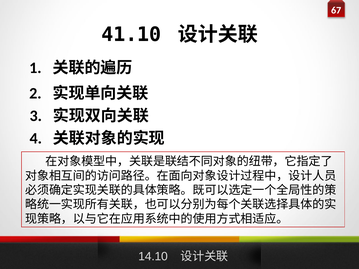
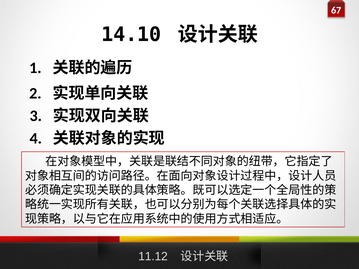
41.10: 41.10 -> 14.10
14.10: 14.10 -> 11.12
